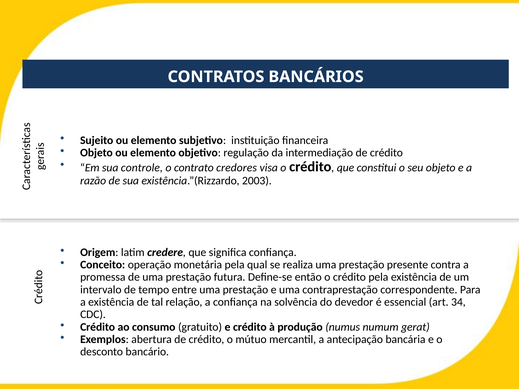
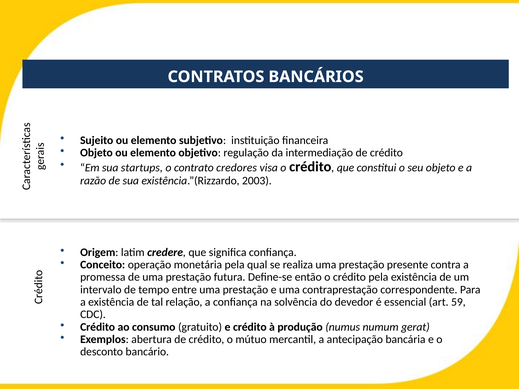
controle: controle -> startups
34: 34 -> 59
